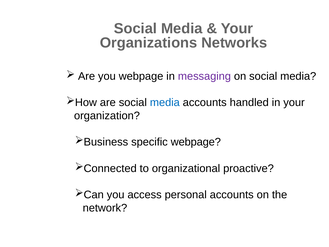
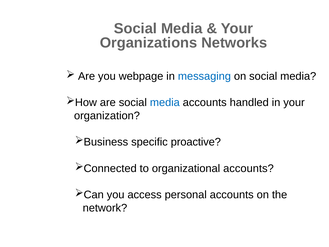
messaging colour: purple -> blue
specific webpage: webpage -> proactive
organizational proactive: proactive -> accounts
